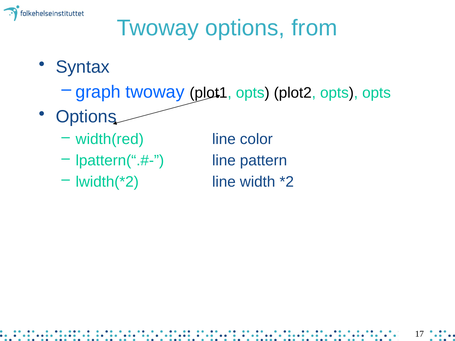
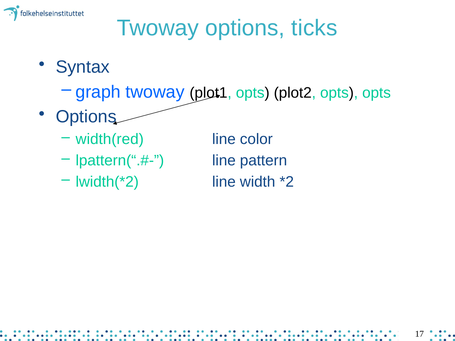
from: from -> ticks
